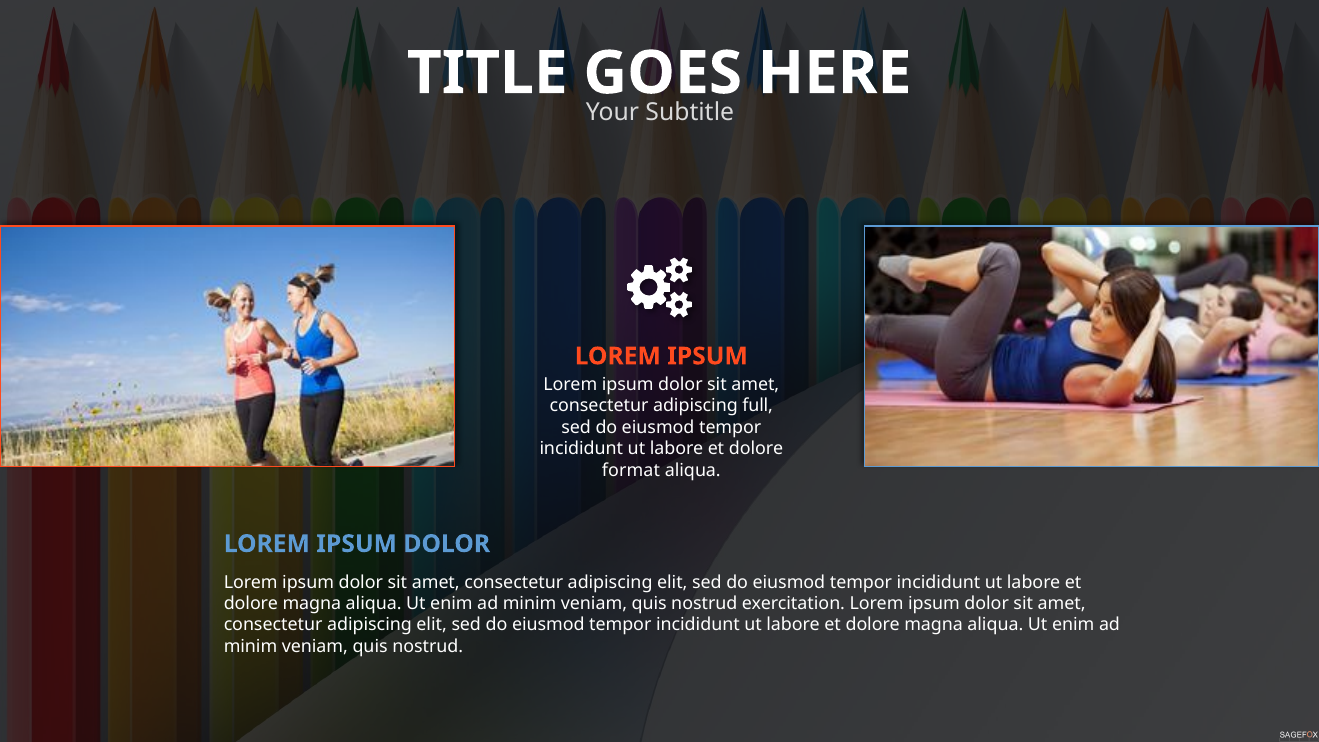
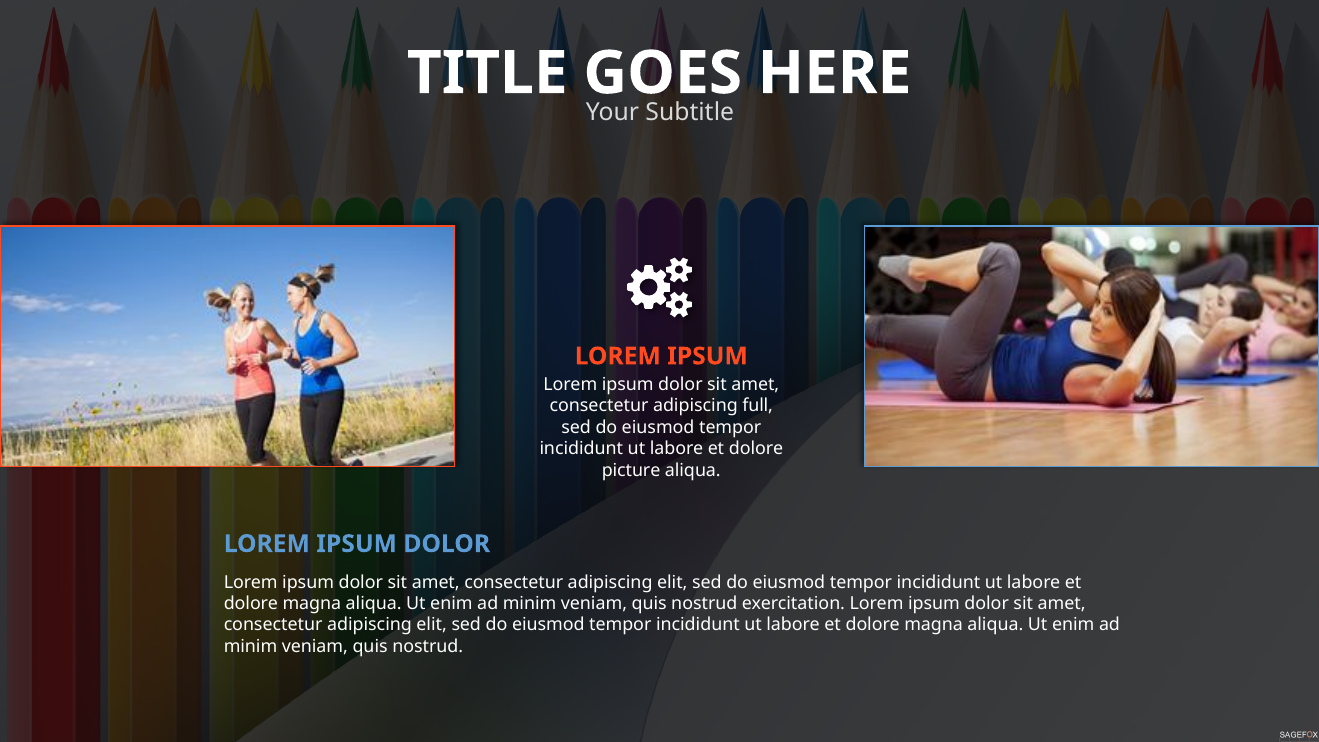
format: format -> picture
